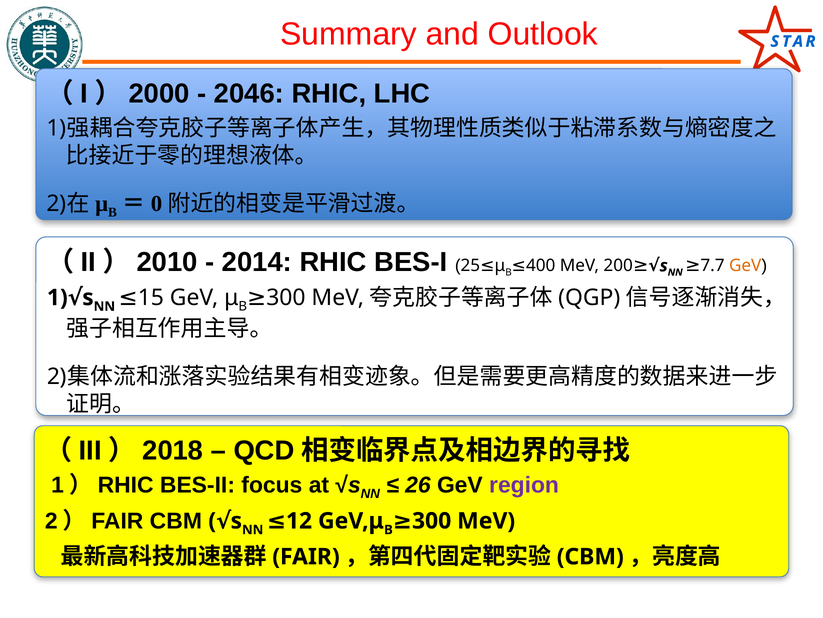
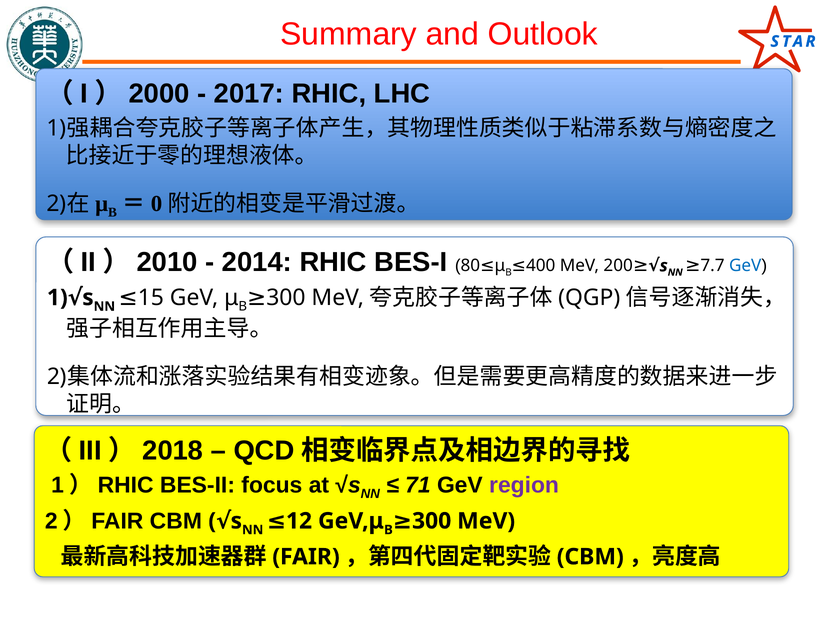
2046: 2046 -> 2017
25: 25 -> 80
GeV at (745, 265) colour: orange -> blue
26: 26 -> 71
